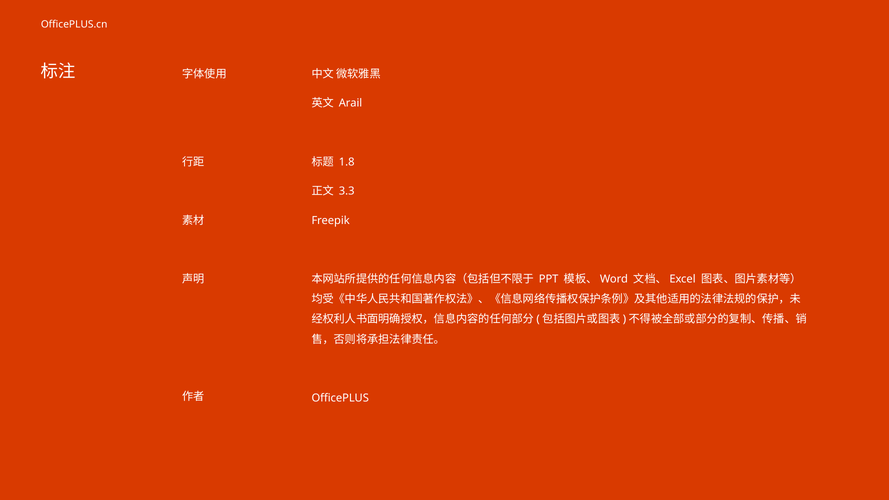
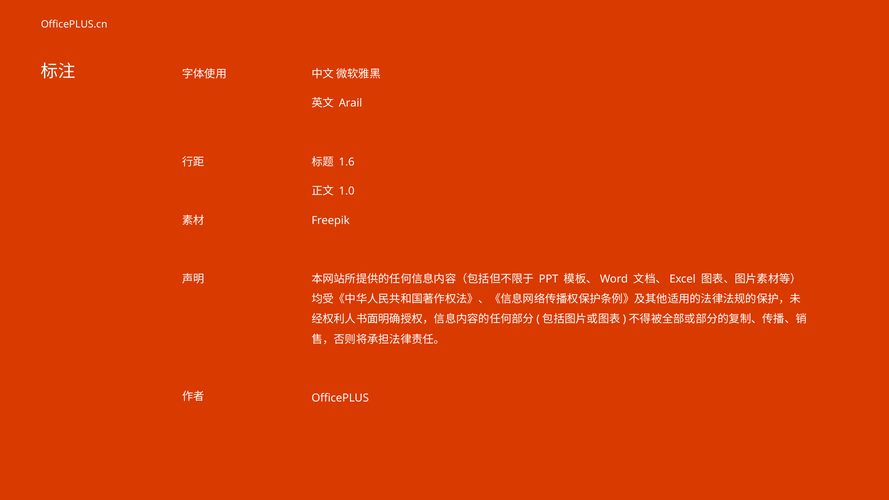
1.8: 1.8 -> 1.6
3.3: 3.3 -> 1.0
